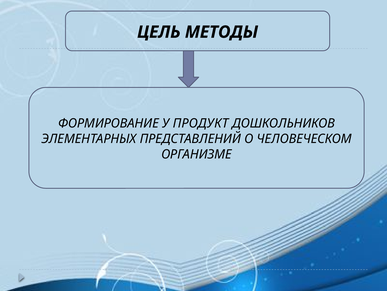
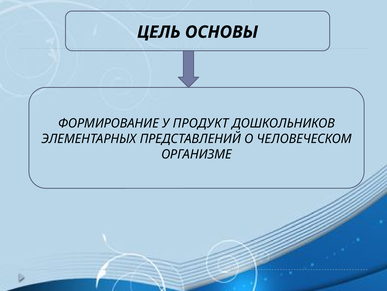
МЕТОДЫ: МЕТОДЫ -> ОСНОВЫ
